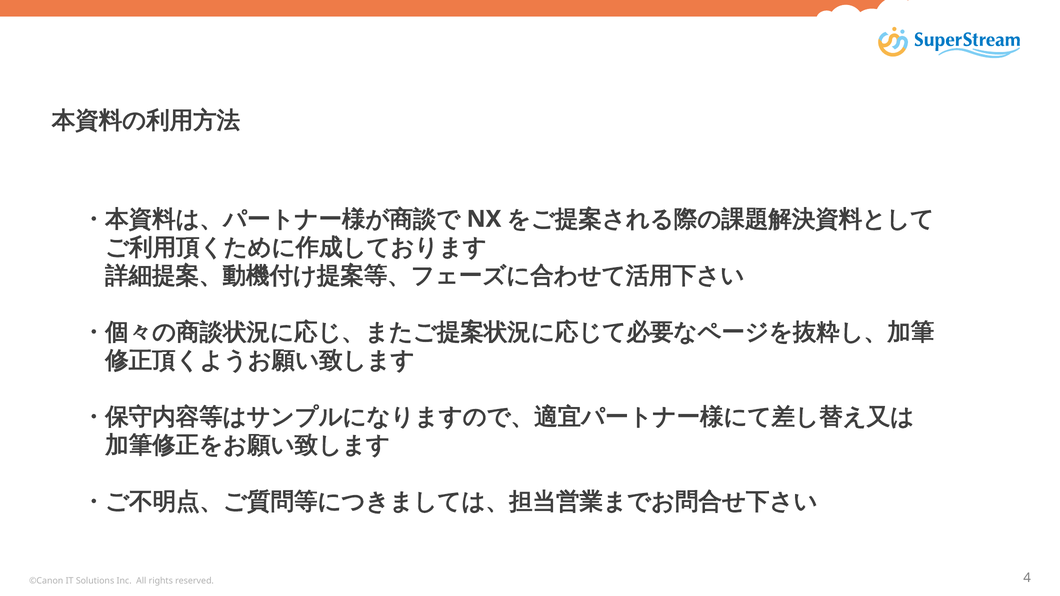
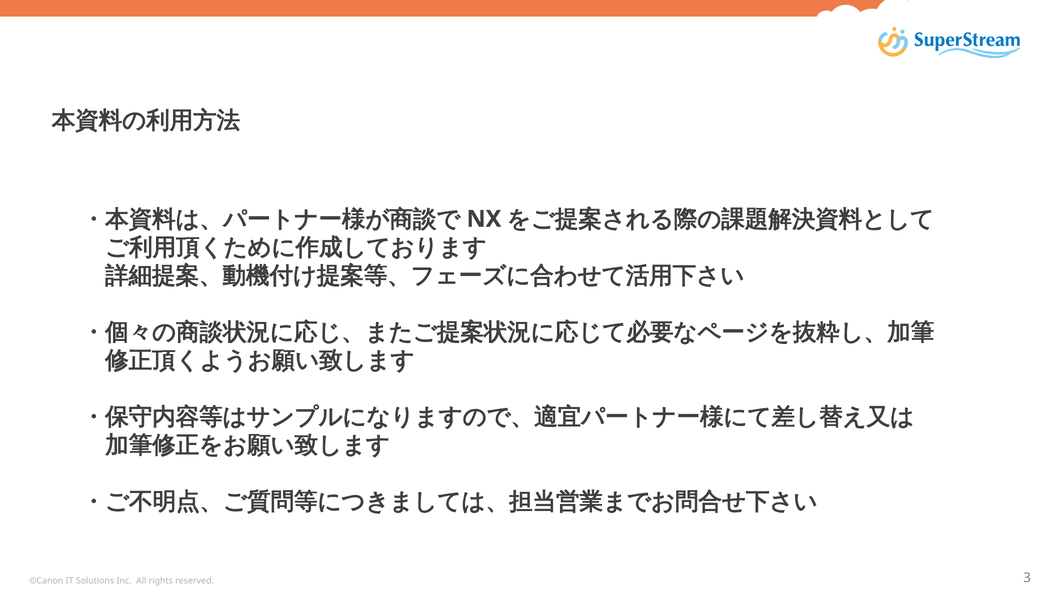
4: 4 -> 3
